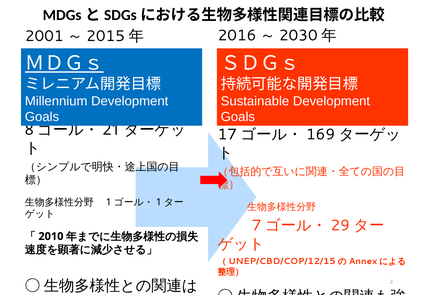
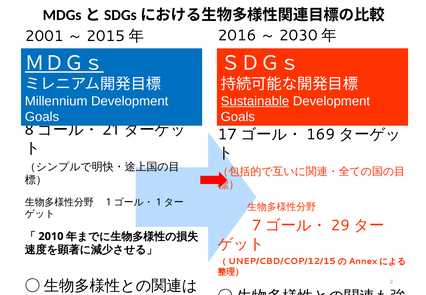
Sustainable underline: none -> present
